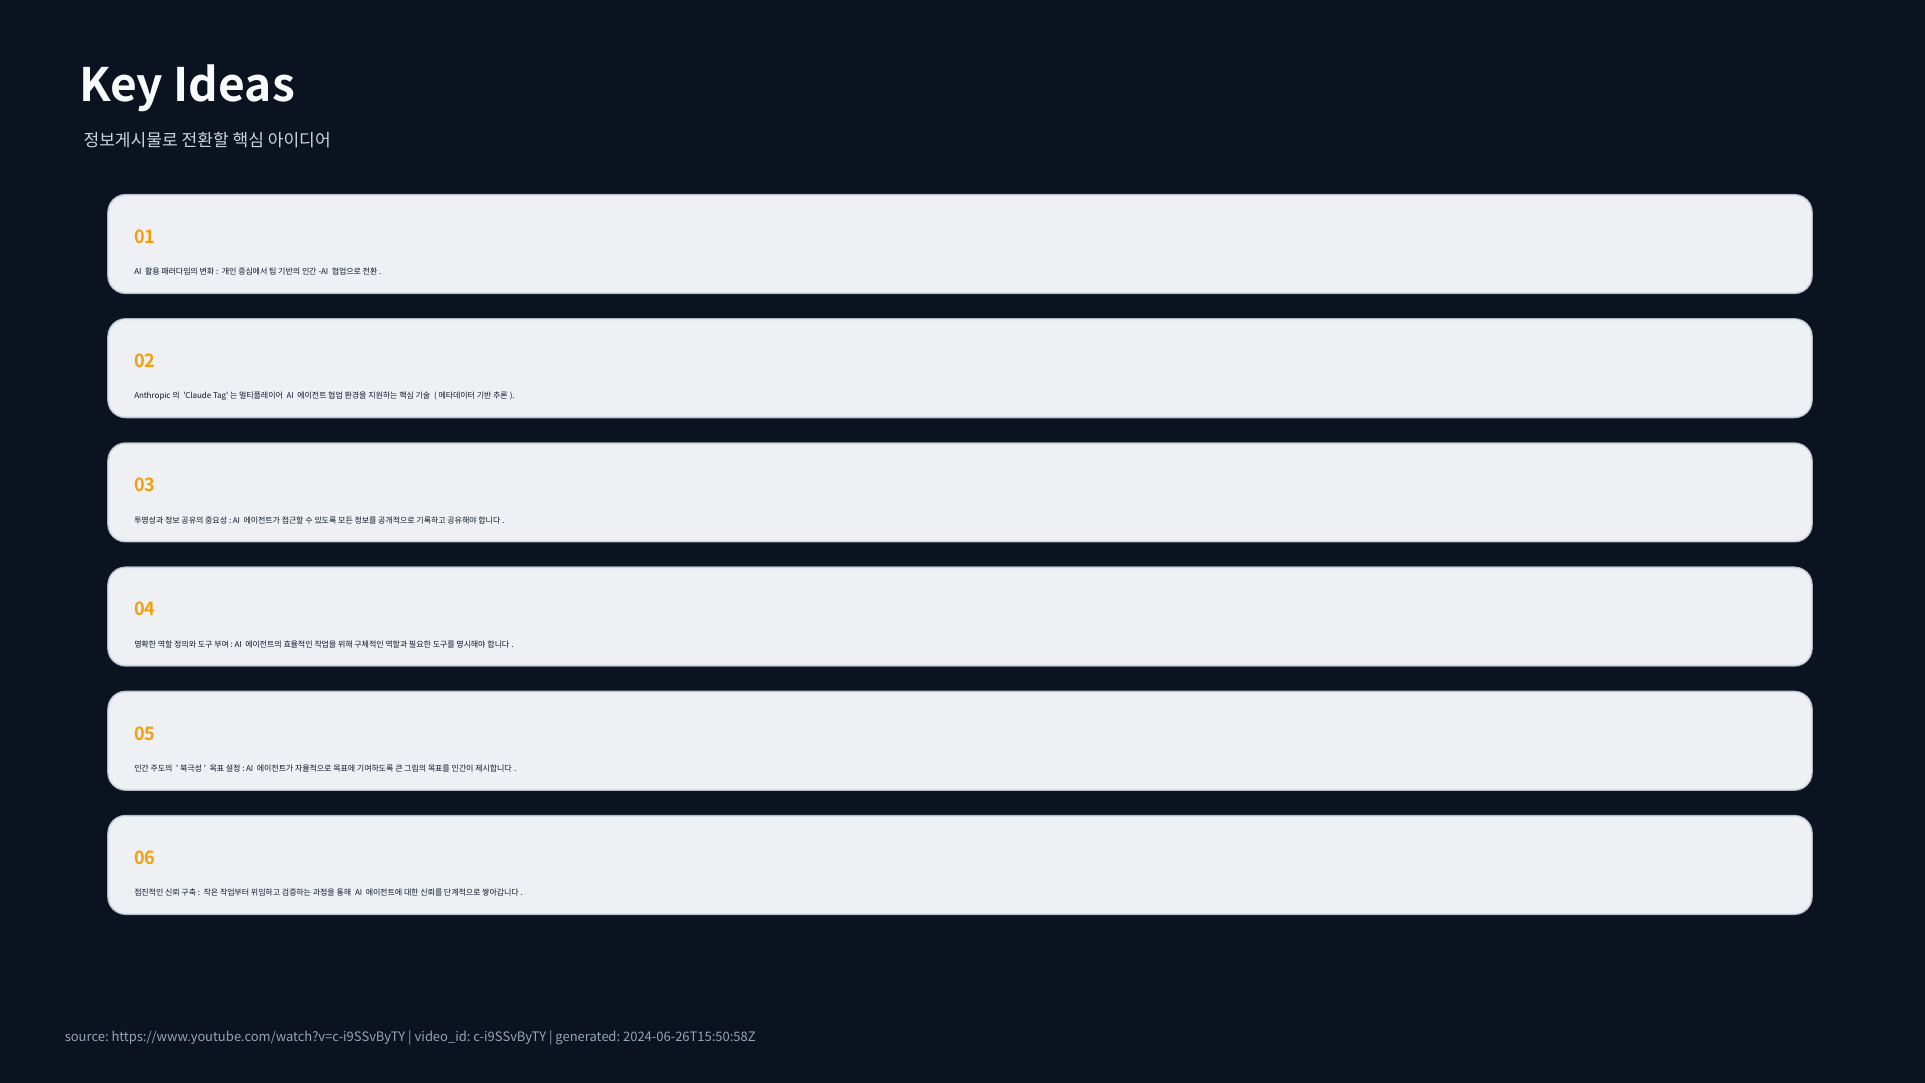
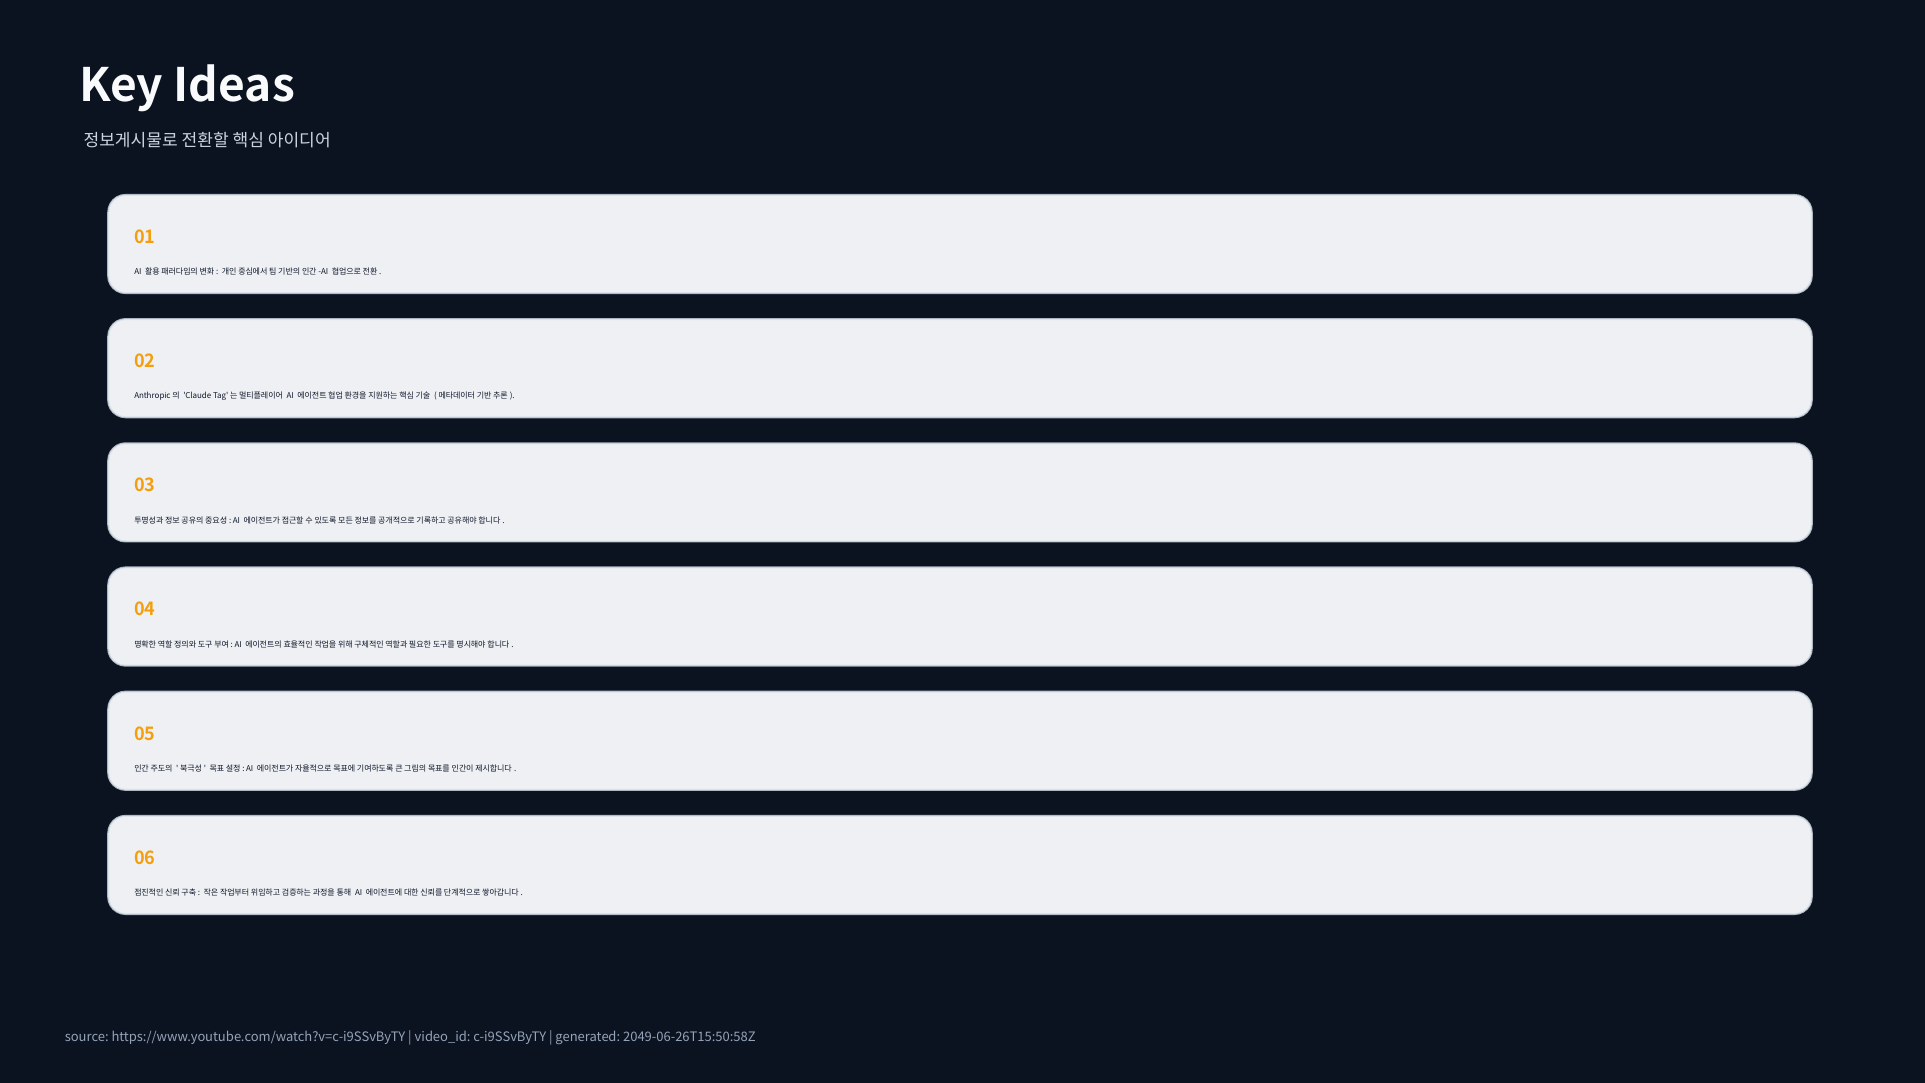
2024-06-26T15:50:58Z: 2024-06-26T15:50:58Z -> 2049-06-26T15:50:58Z
